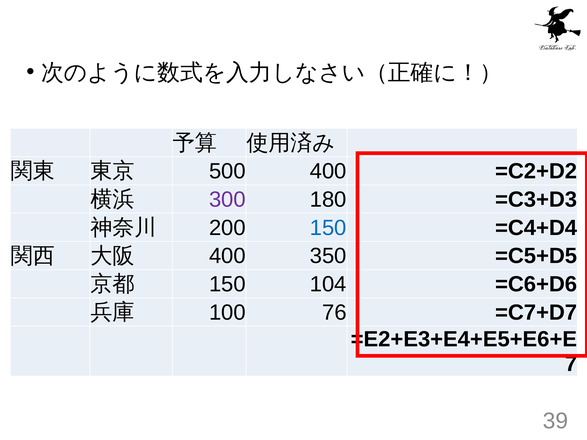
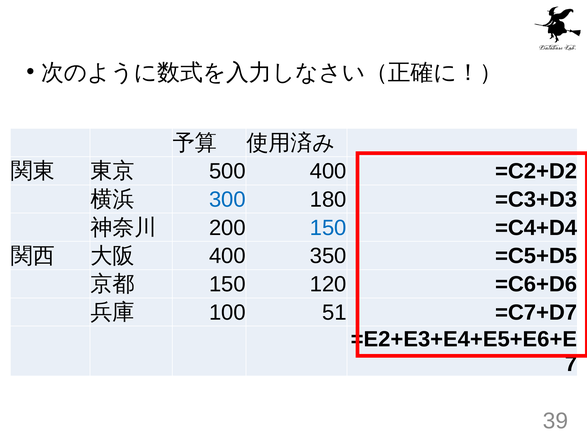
300 colour: purple -> blue
104: 104 -> 120
76: 76 -> 51
